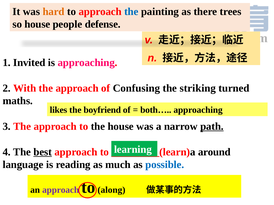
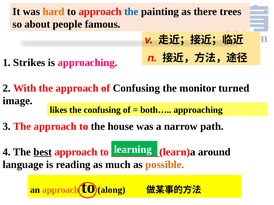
so house: house -> about
defense: defense -> famous
Invited: Invited -> Strikes
striking: striking -> monitor
maths: maths -> image
the boyfriend: boyfriend -> confusing
path underline: present -> none
possible colour: blue -> orange
approach at (61, 190) colour: purple -> orange
